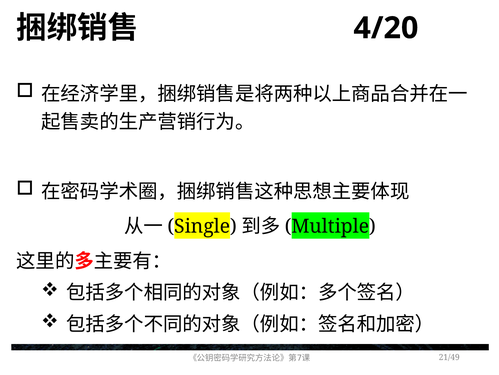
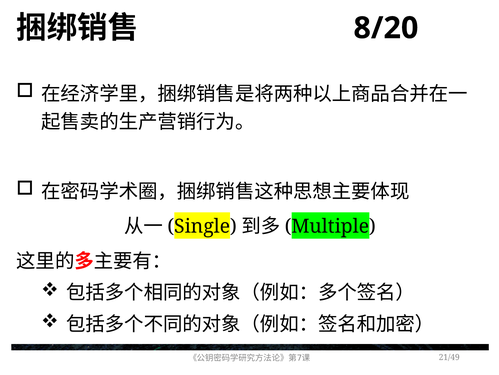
4/20: 4/20 -> 8/20
